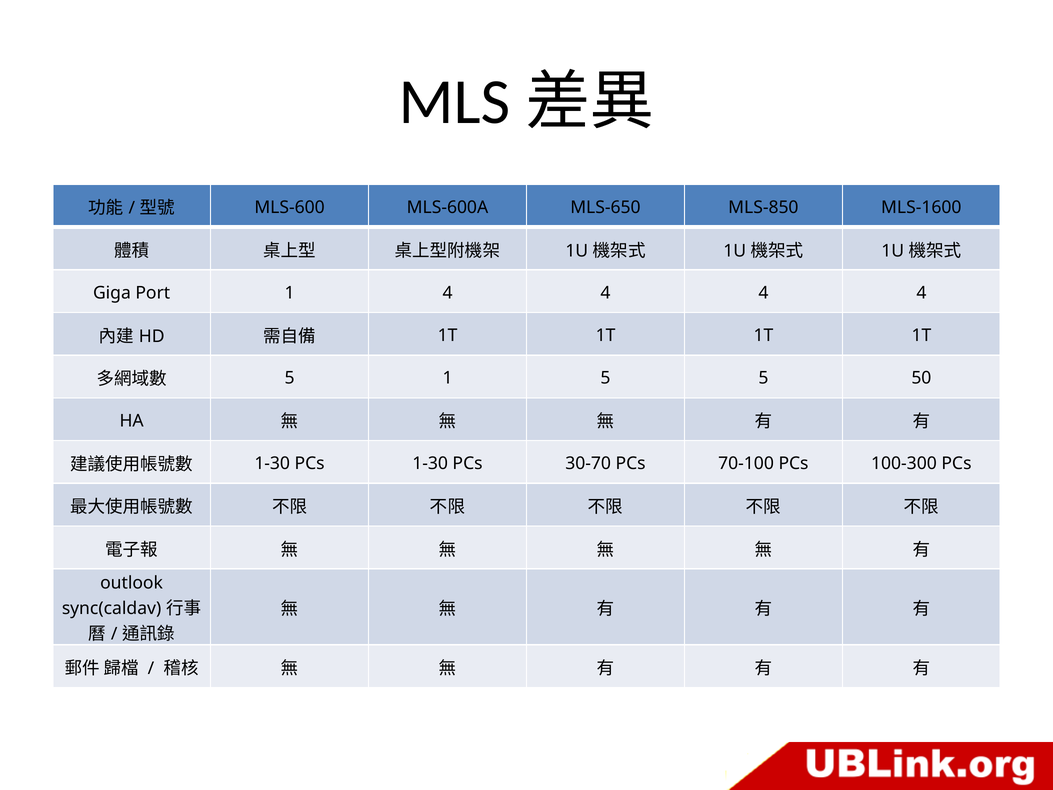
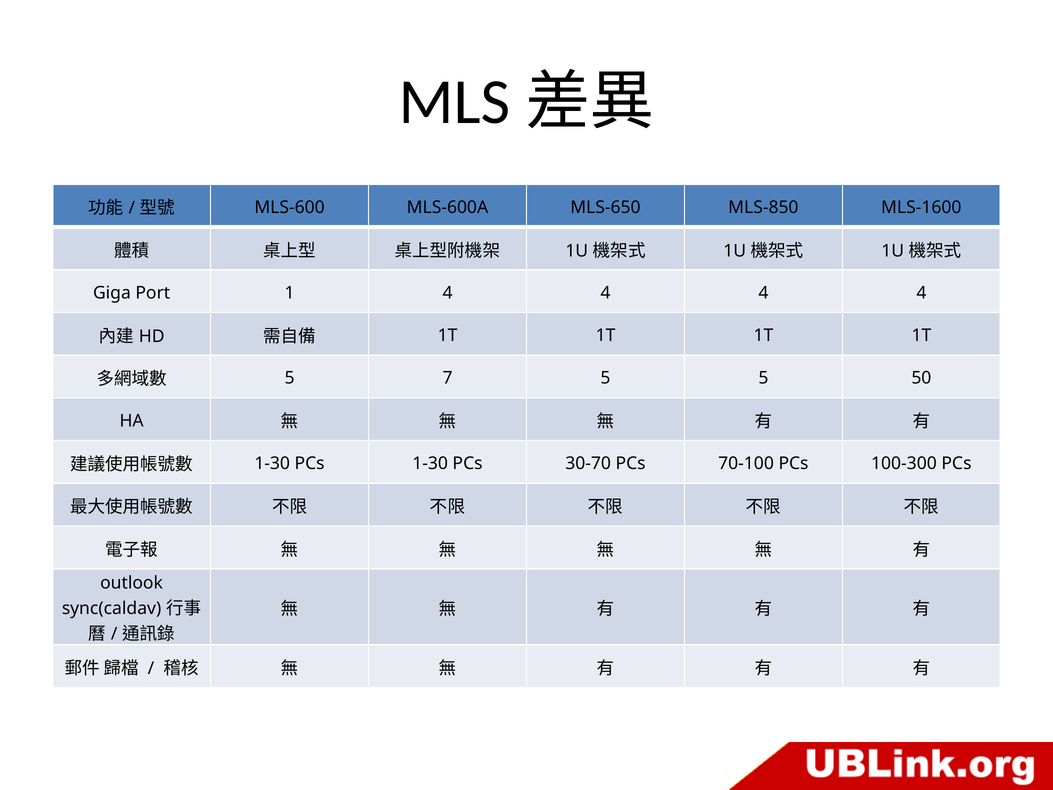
5 1: 1 -> 7
